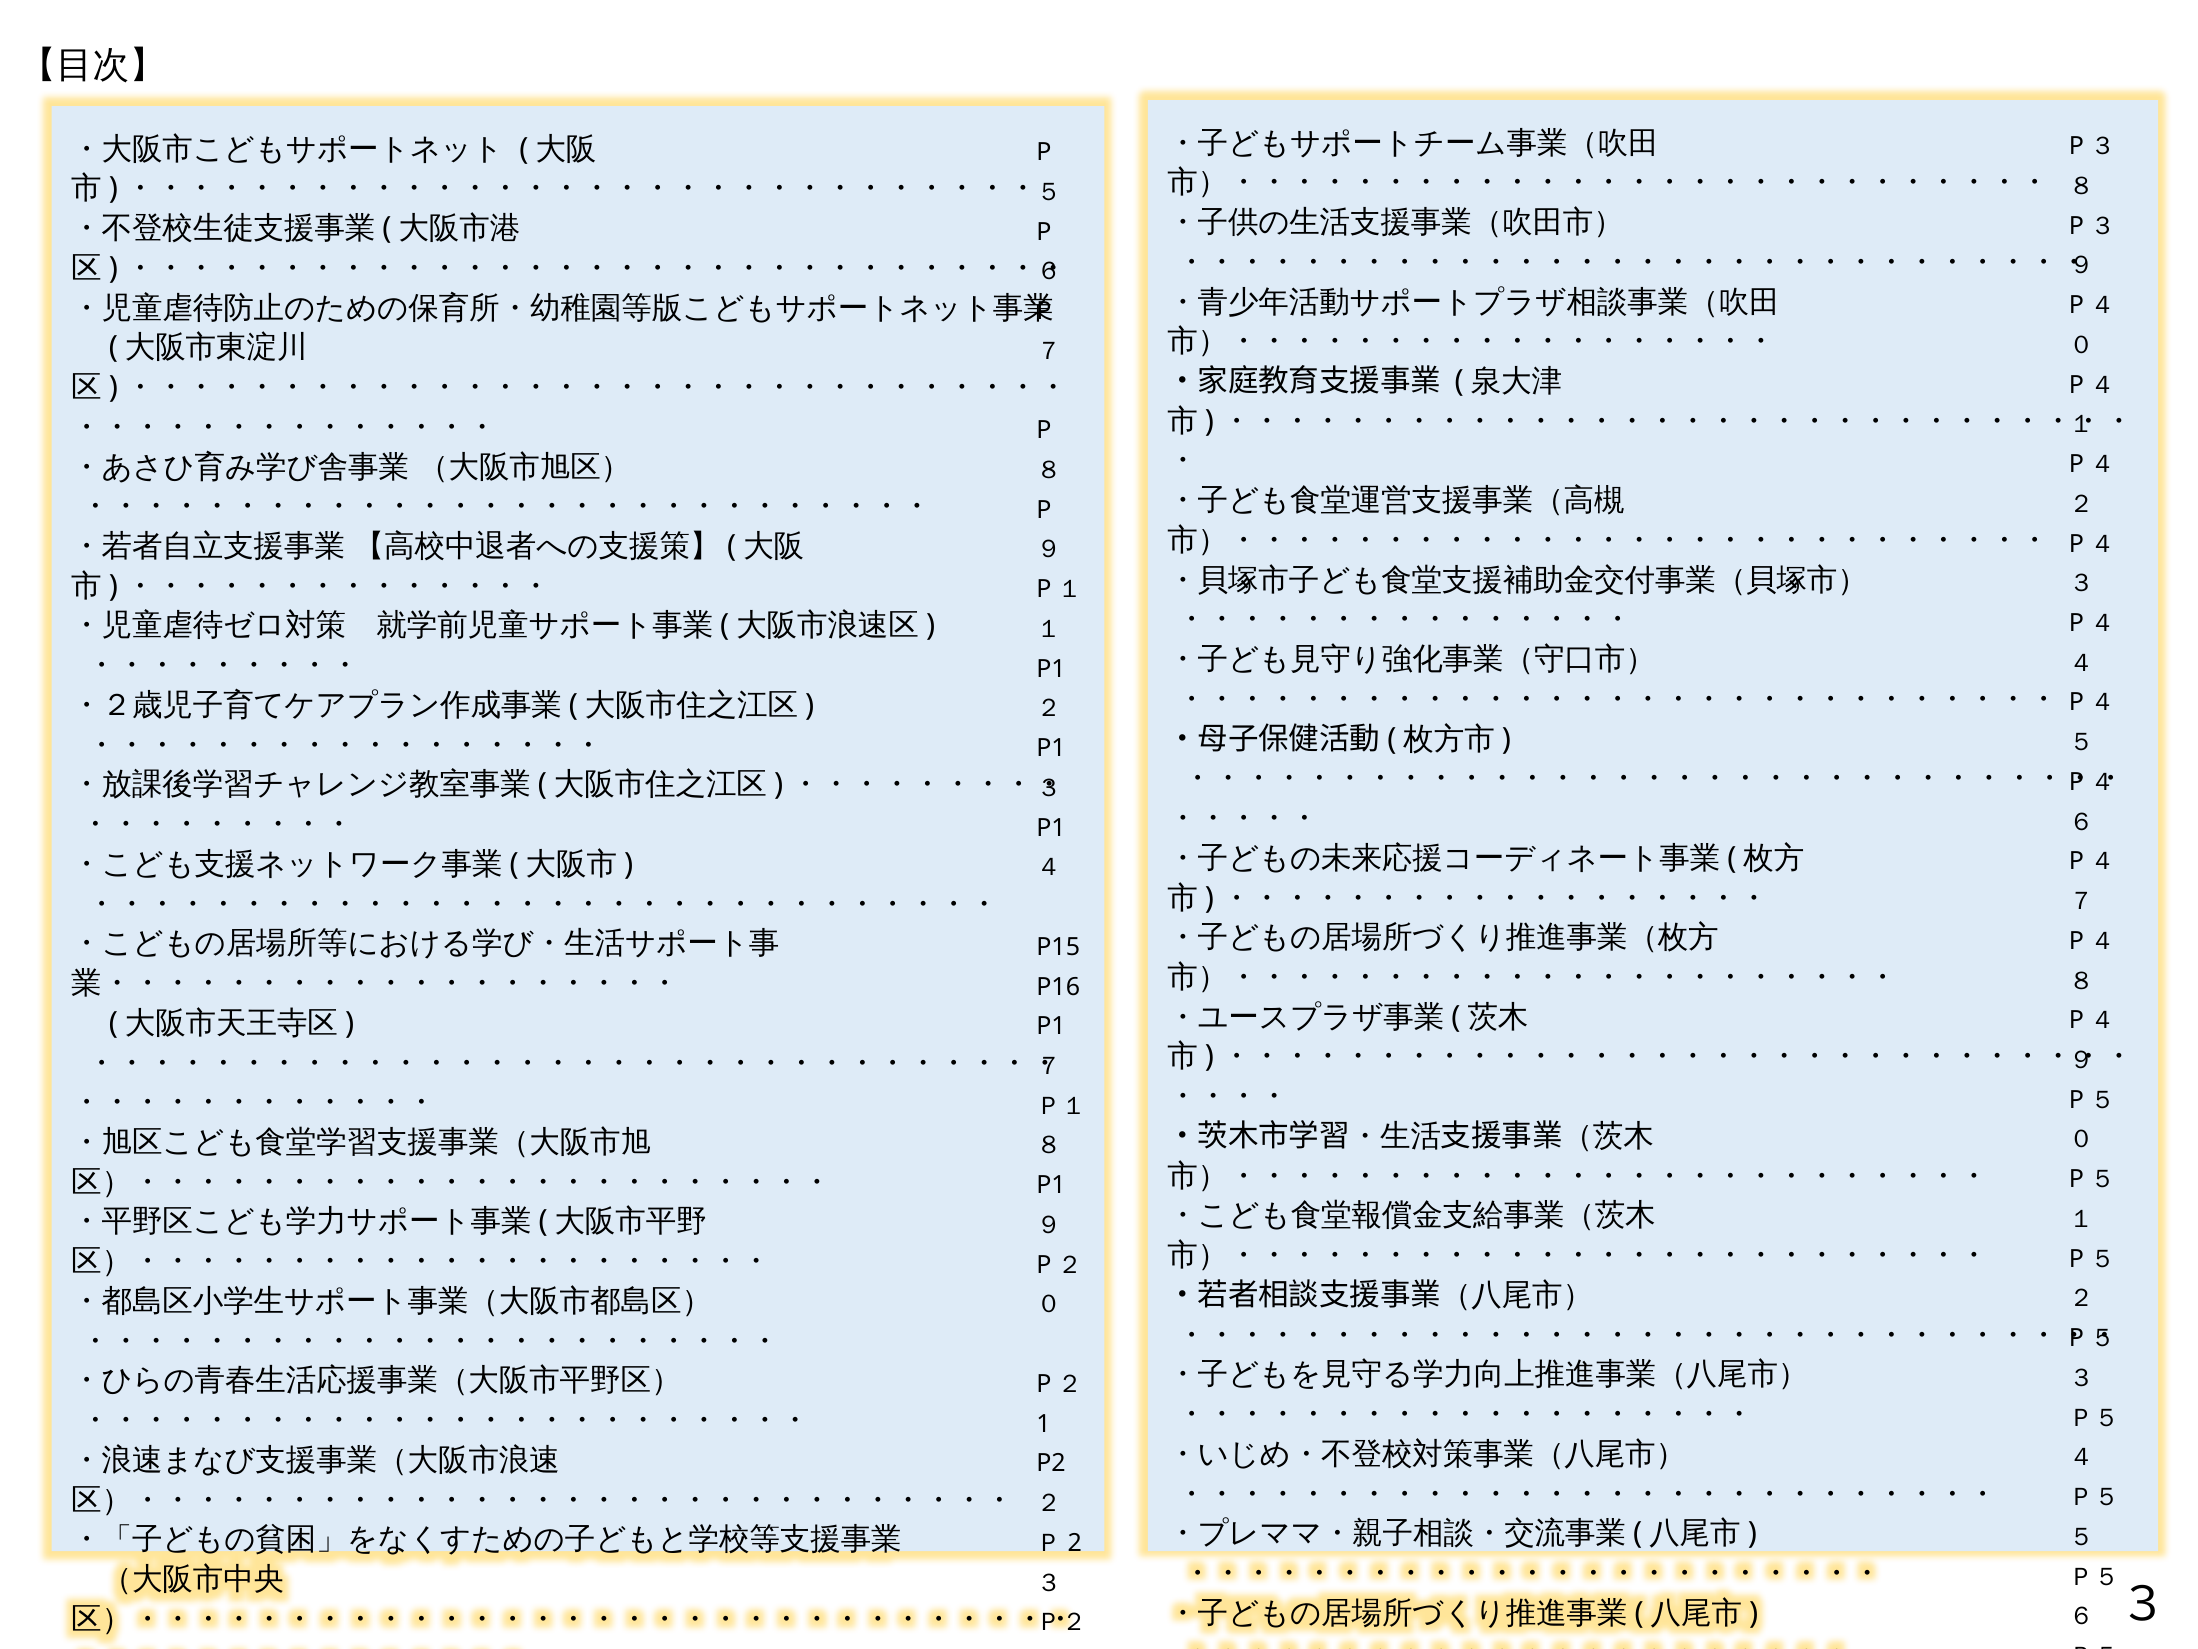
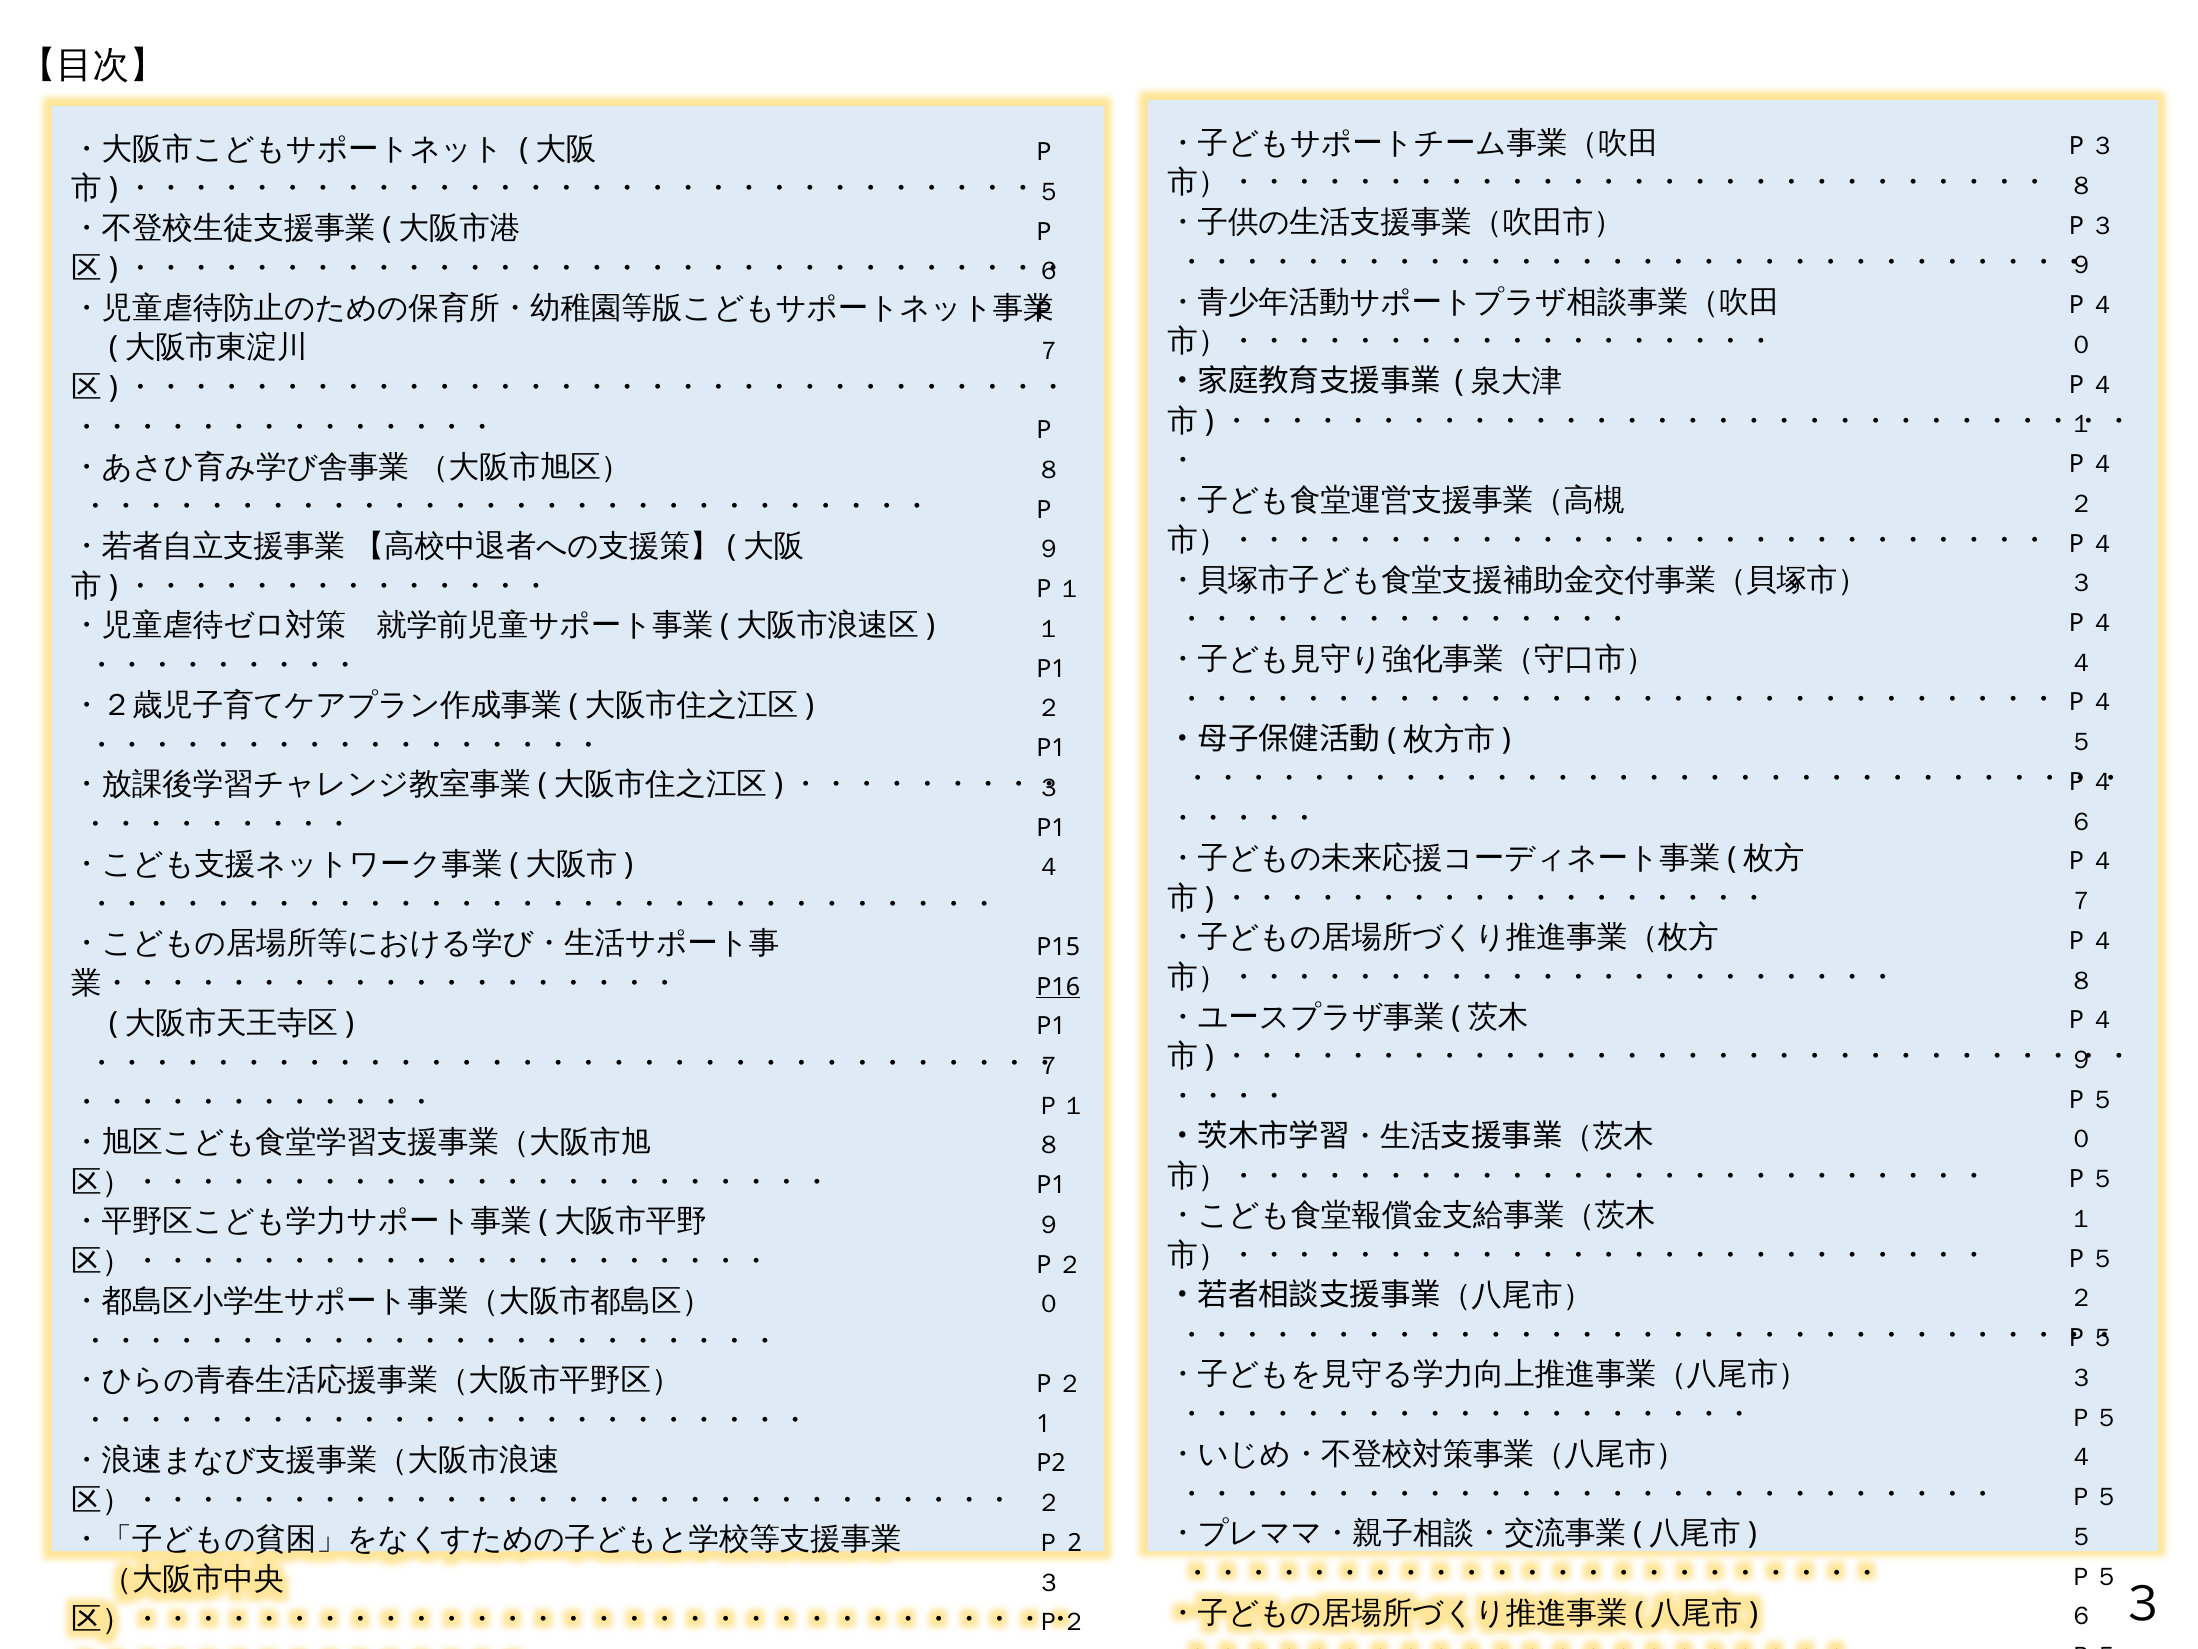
P16 underline: none -> present
